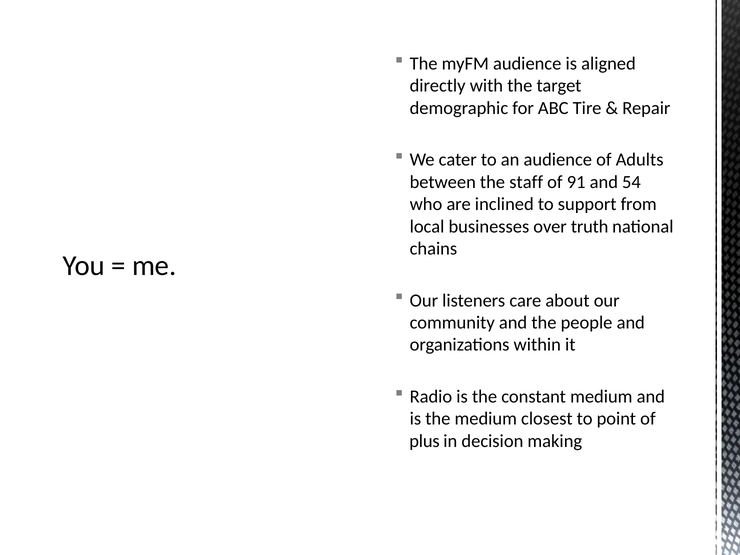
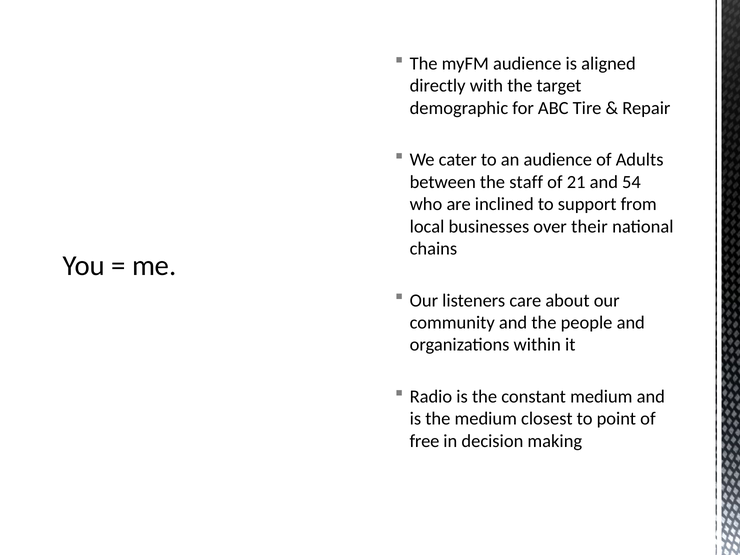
91: 91 -> 21
truth: truth -> their
plus: plus -> free
